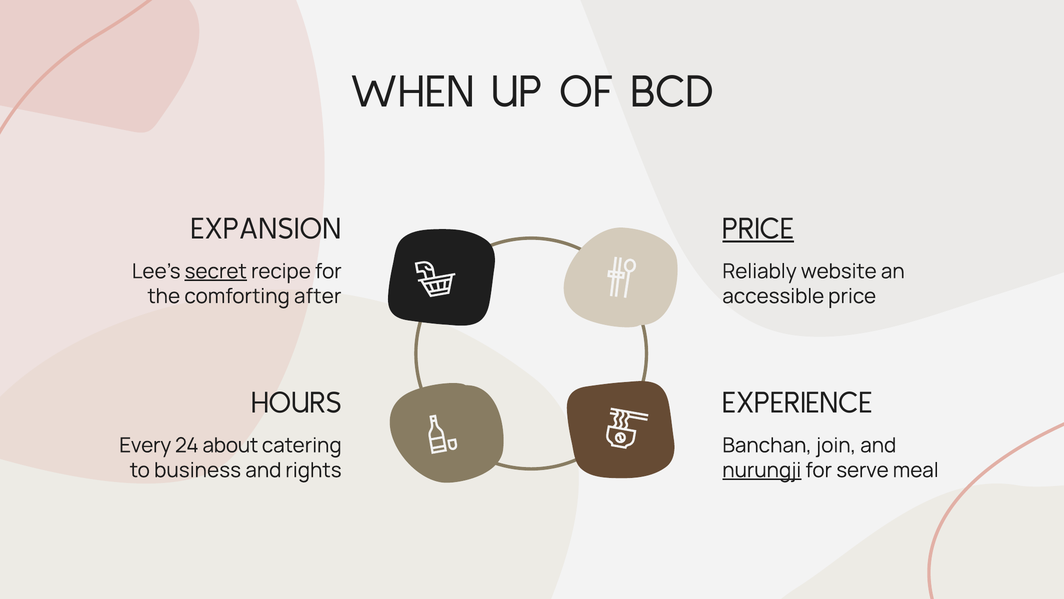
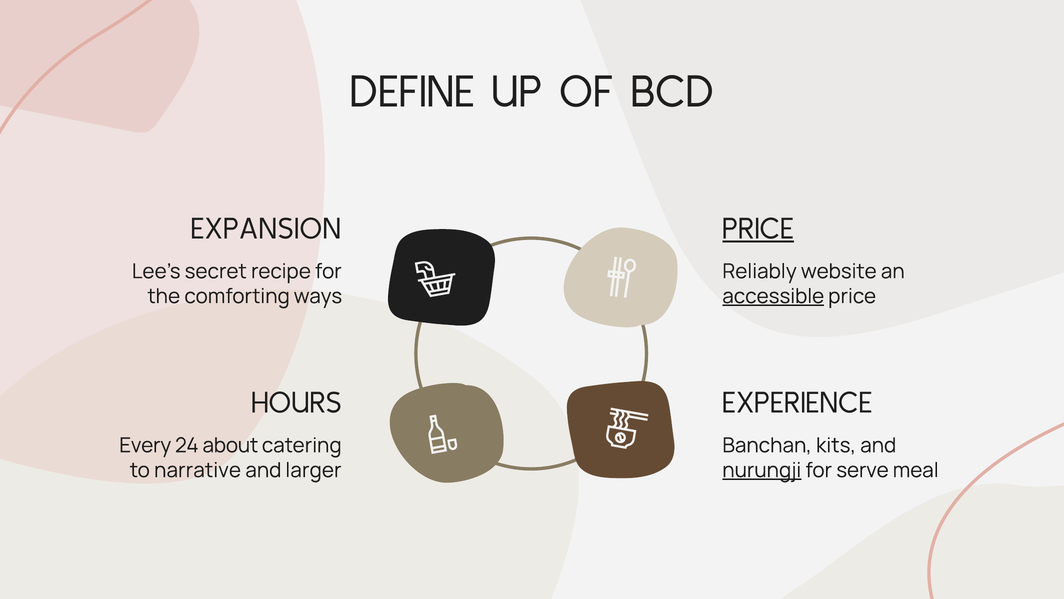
WHEN: WHEN -> DEFINE
secret underline: present -> none
after: after -> ways
accessible underline: none -> present
join: join -> kits
business: business -> narrative
rights: rights -> larger
